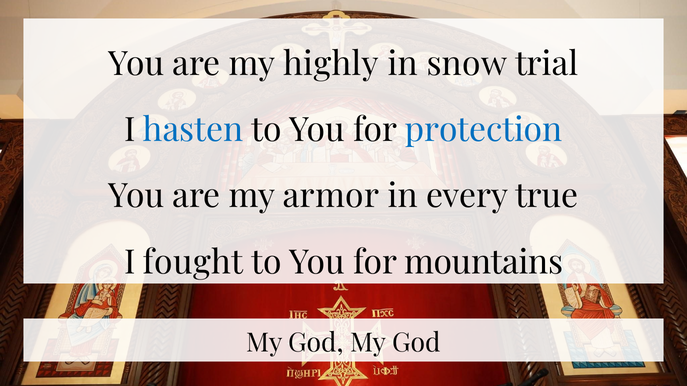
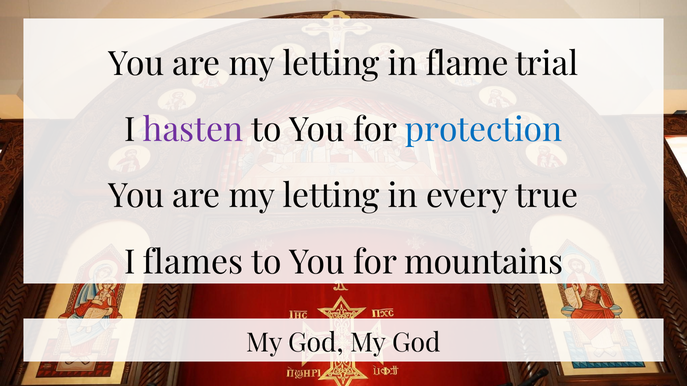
highly at (331, 64): highly -> letting
snow: snow -> flame
hasten colour: blue -> purple
armor at (331, 197): armor -> letting
fought: fought -> flames
